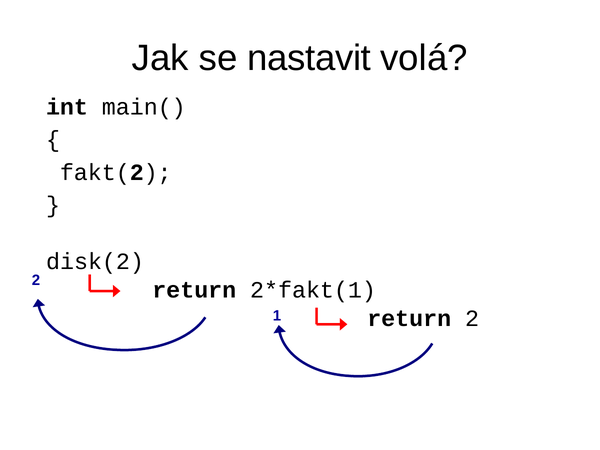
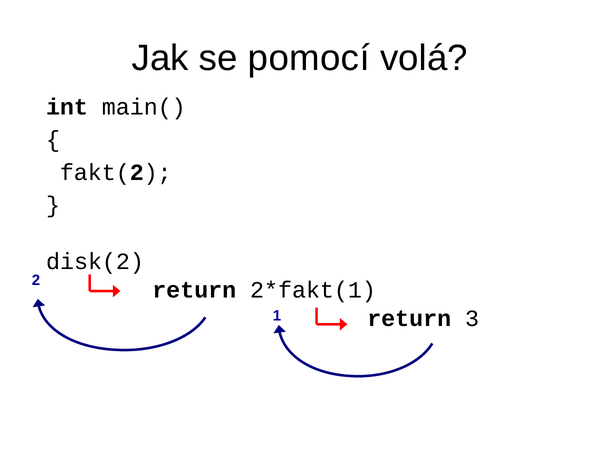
nastavit: nastavit -> pomocí
return 2: 2 -> 3
